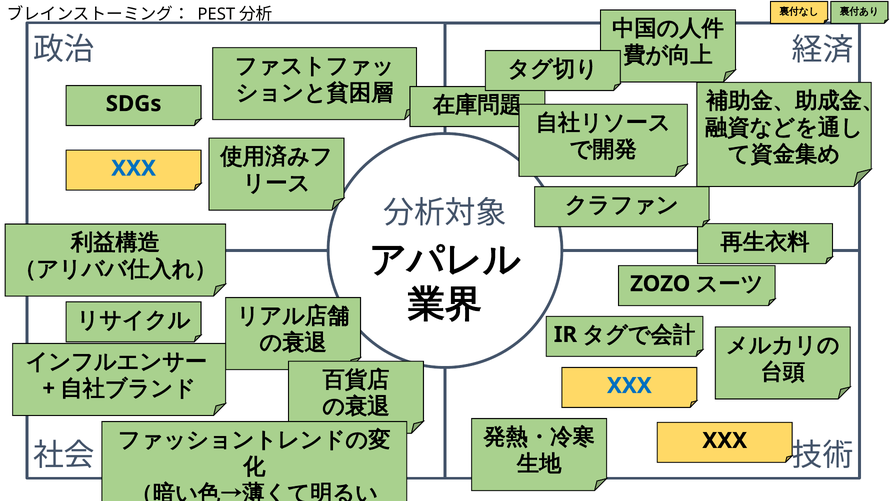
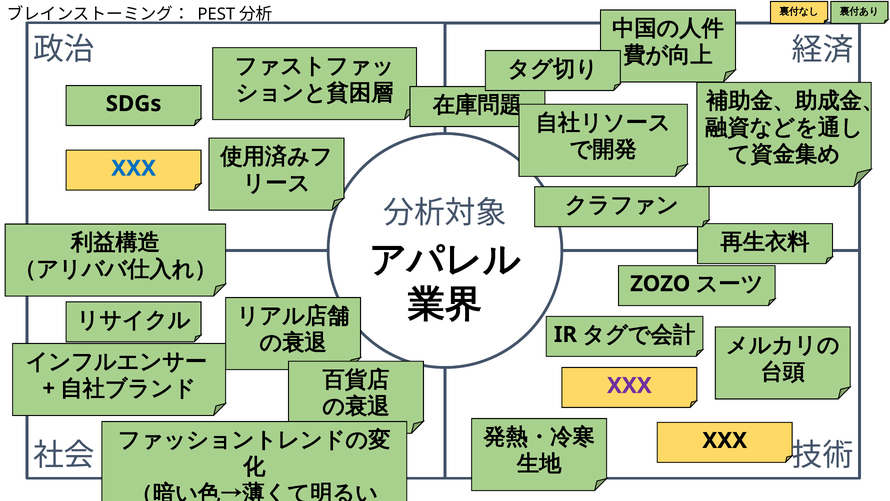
XXX at (629, 385) colour: blue -> purple
